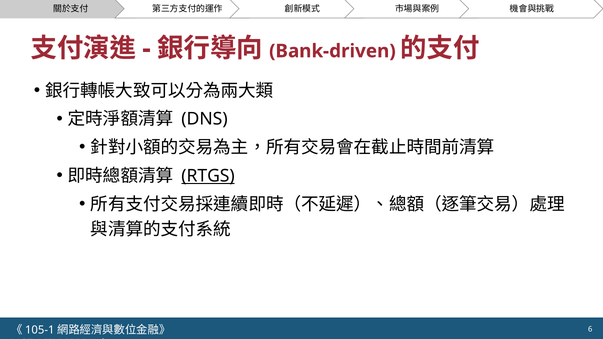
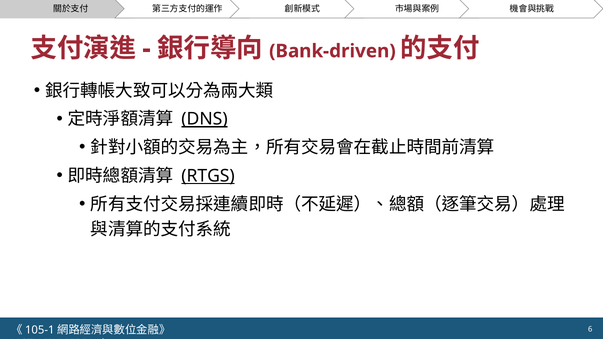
DNS underline: none -> present
